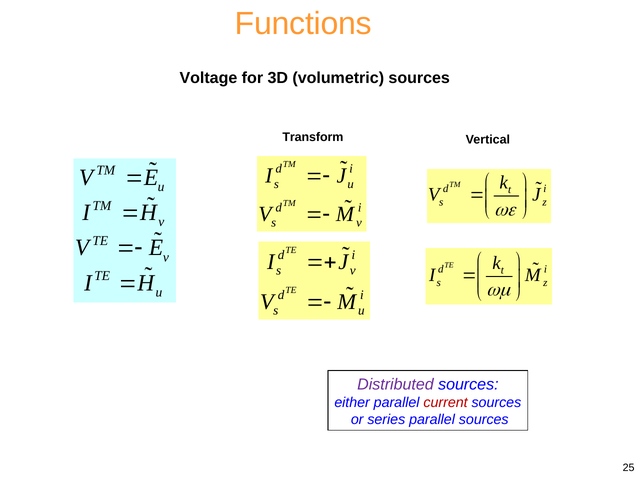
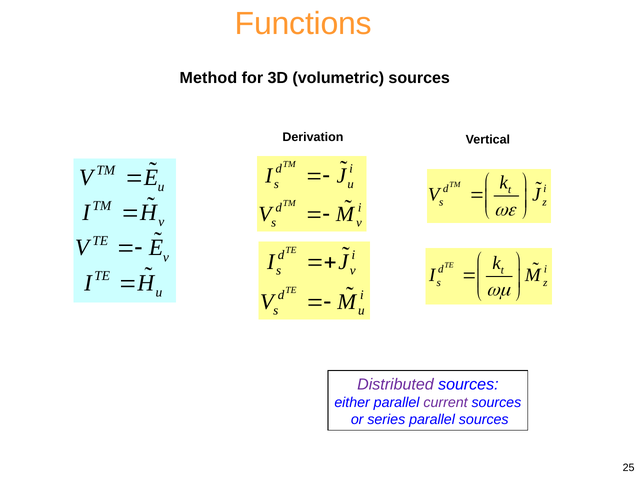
Voltage: Voltage -> Method
Transform: Transform -> Derivation
current colour: red -> purple
